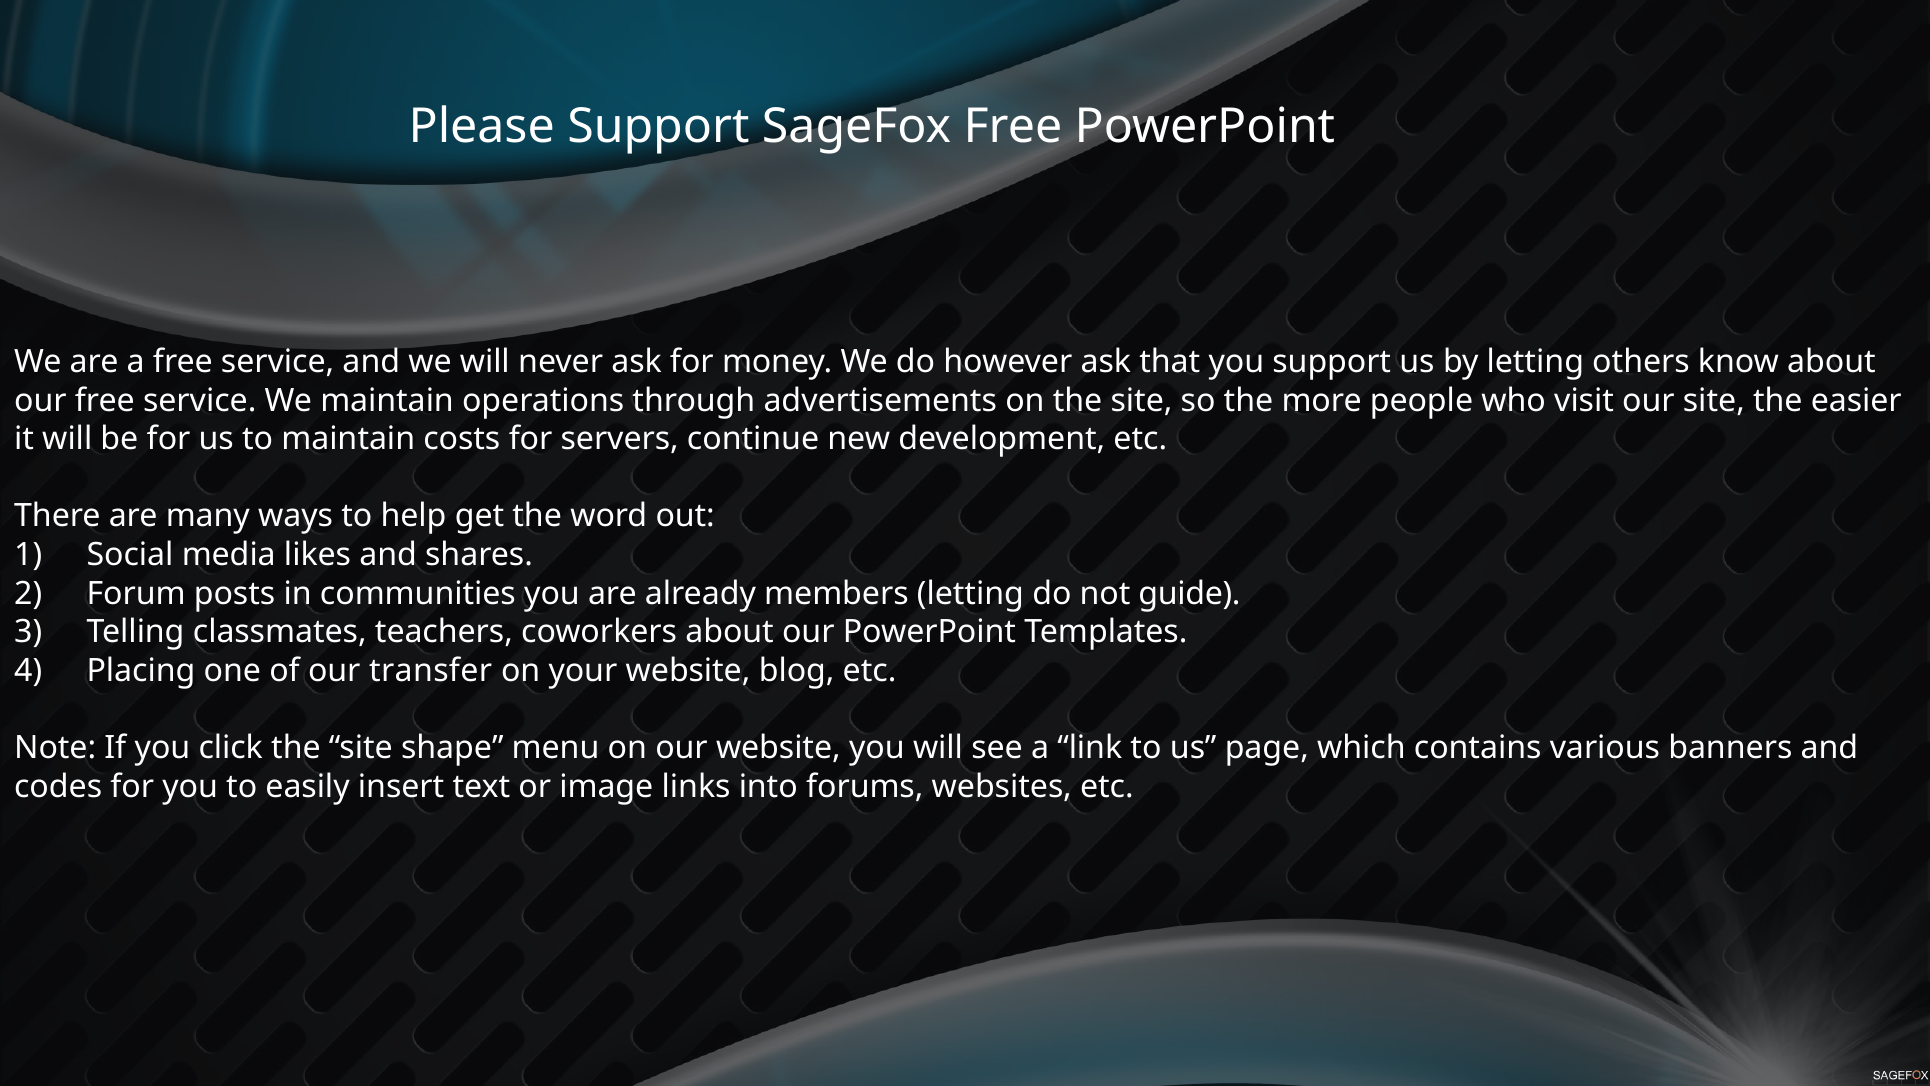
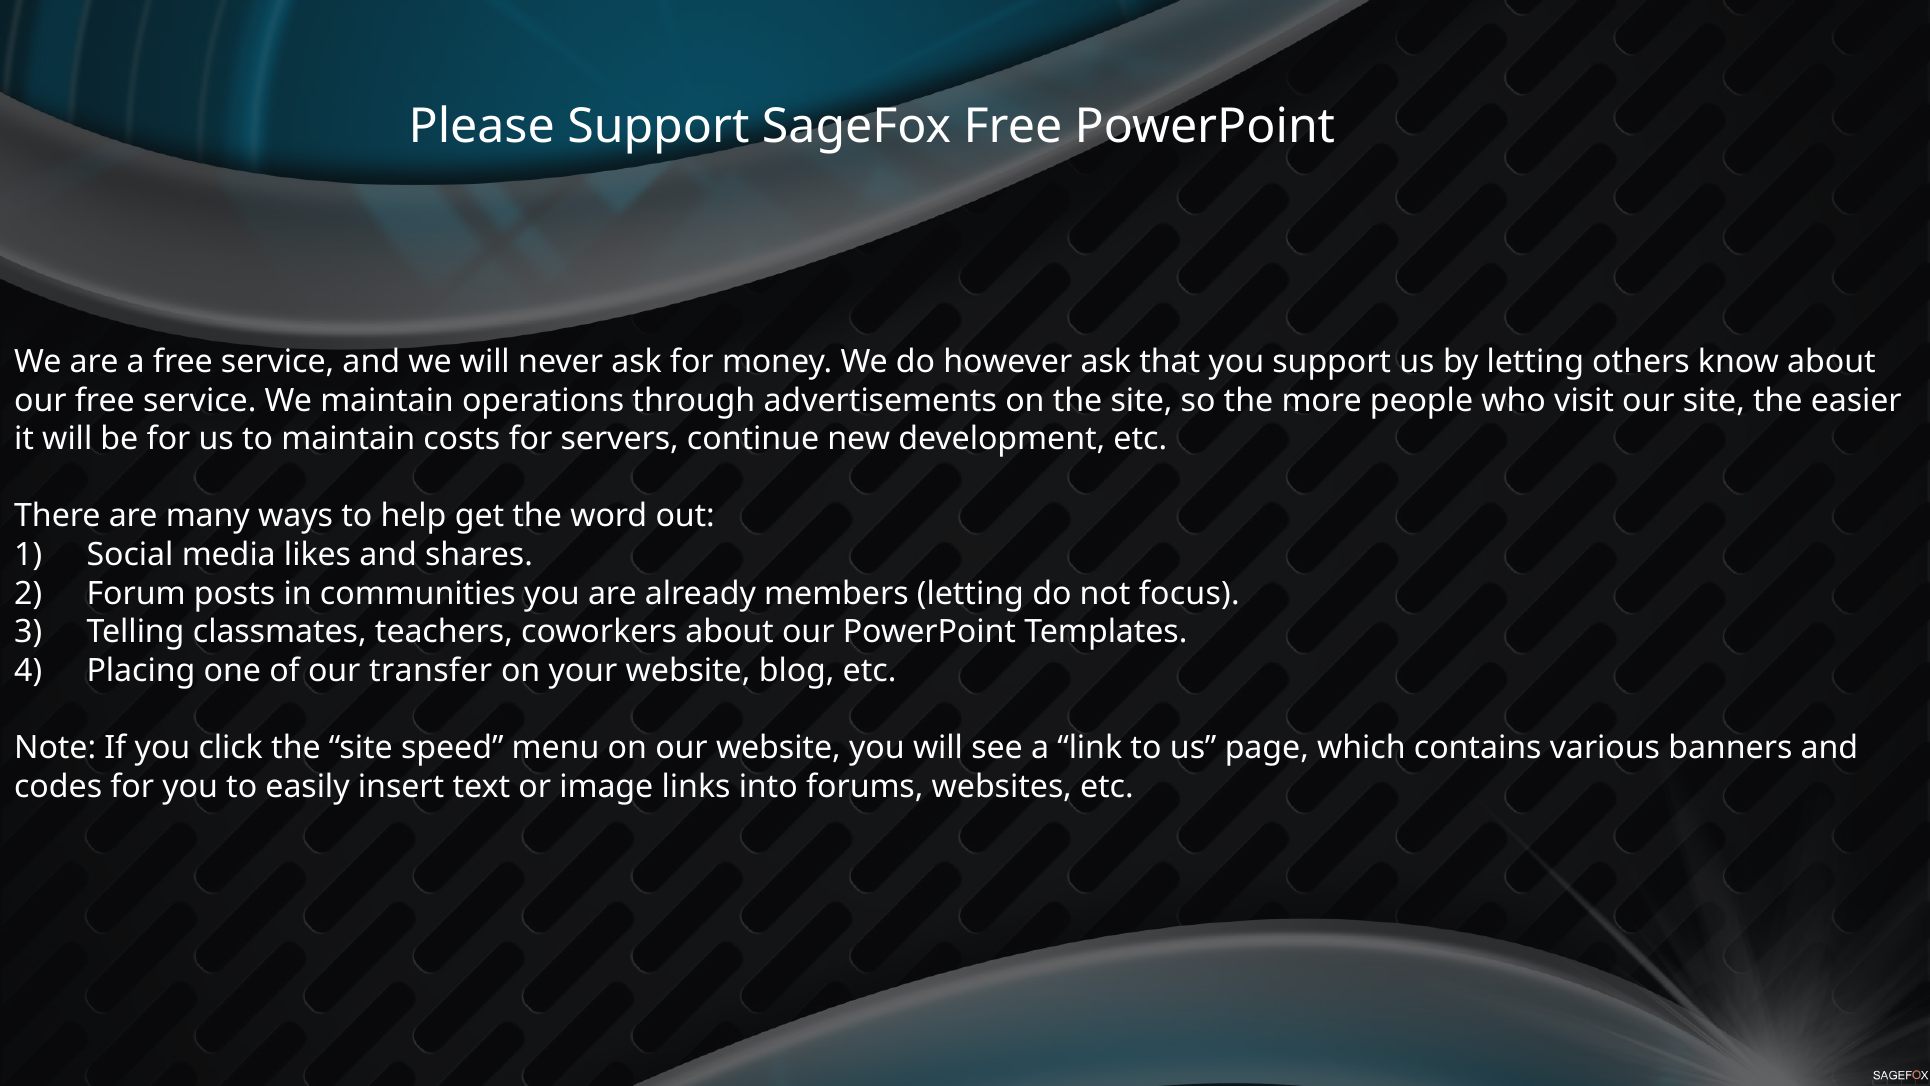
guide: guide -> focus
shape: shape -> speed
